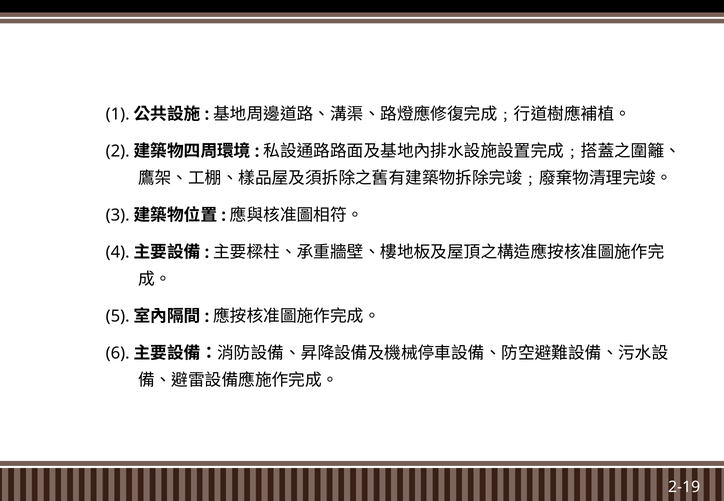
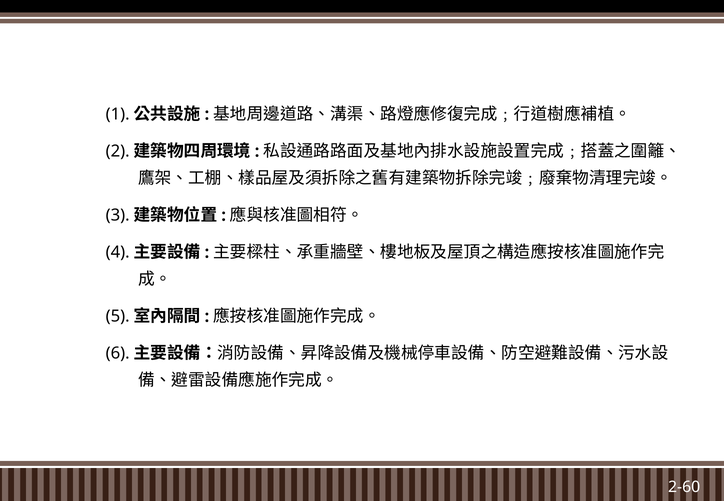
2-19: 2-19 -> 2-60
